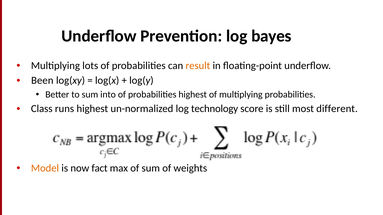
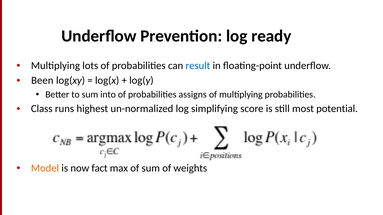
bayes: bayes -> ready
result colour: orange -> blue
probabilities highest: highest -> assigns
technology: technology -> simplifying
different: different -> potential
